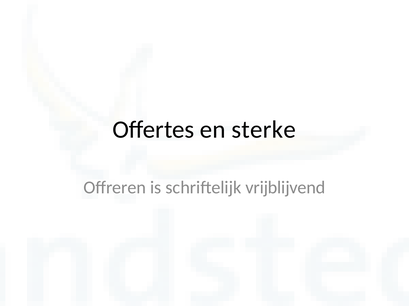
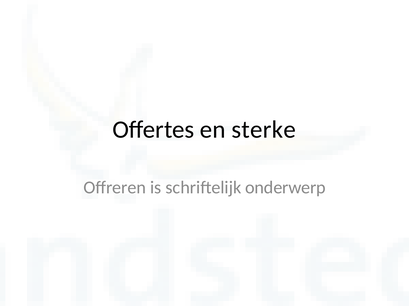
vrijblijvend: vrijblijvend -> onderwerp
